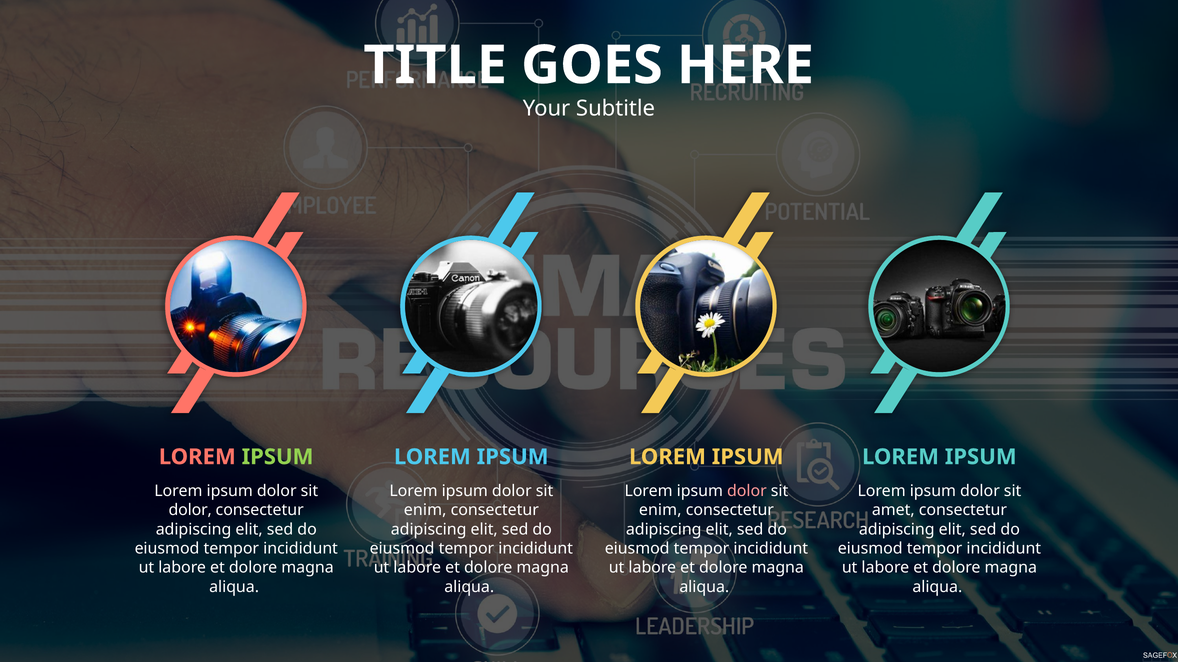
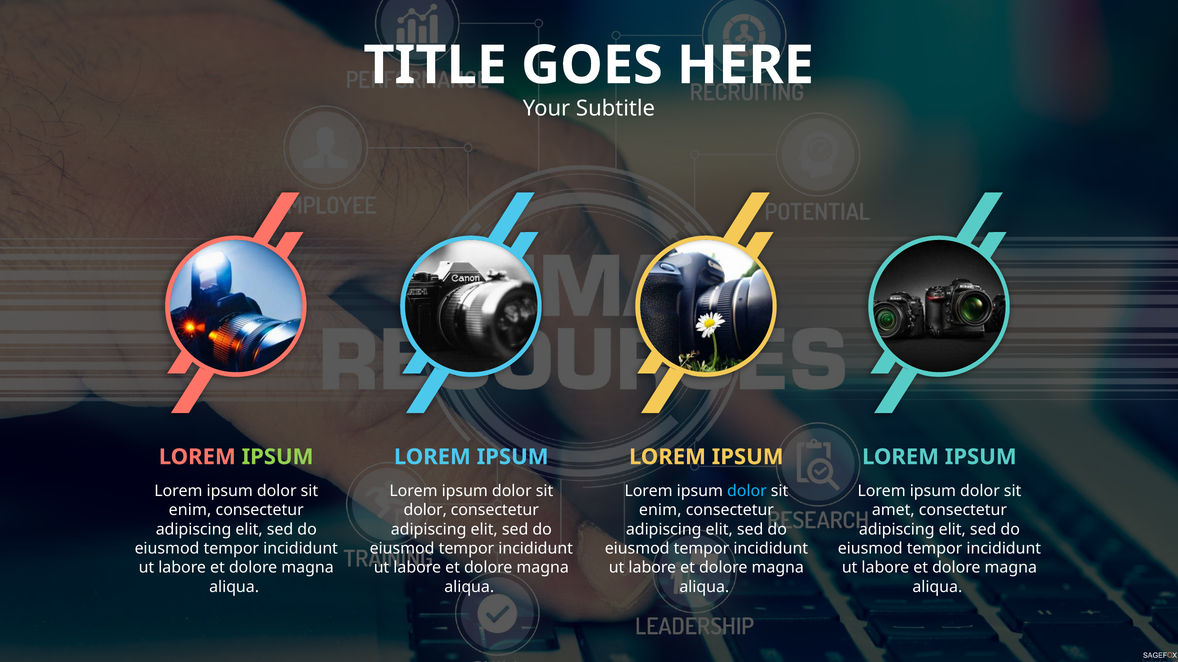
dolor at (747, 491) colour: pink -> light blue
dolor at (190, 511): dolor -> enim
enim at (425, 511): enim -> dolor
